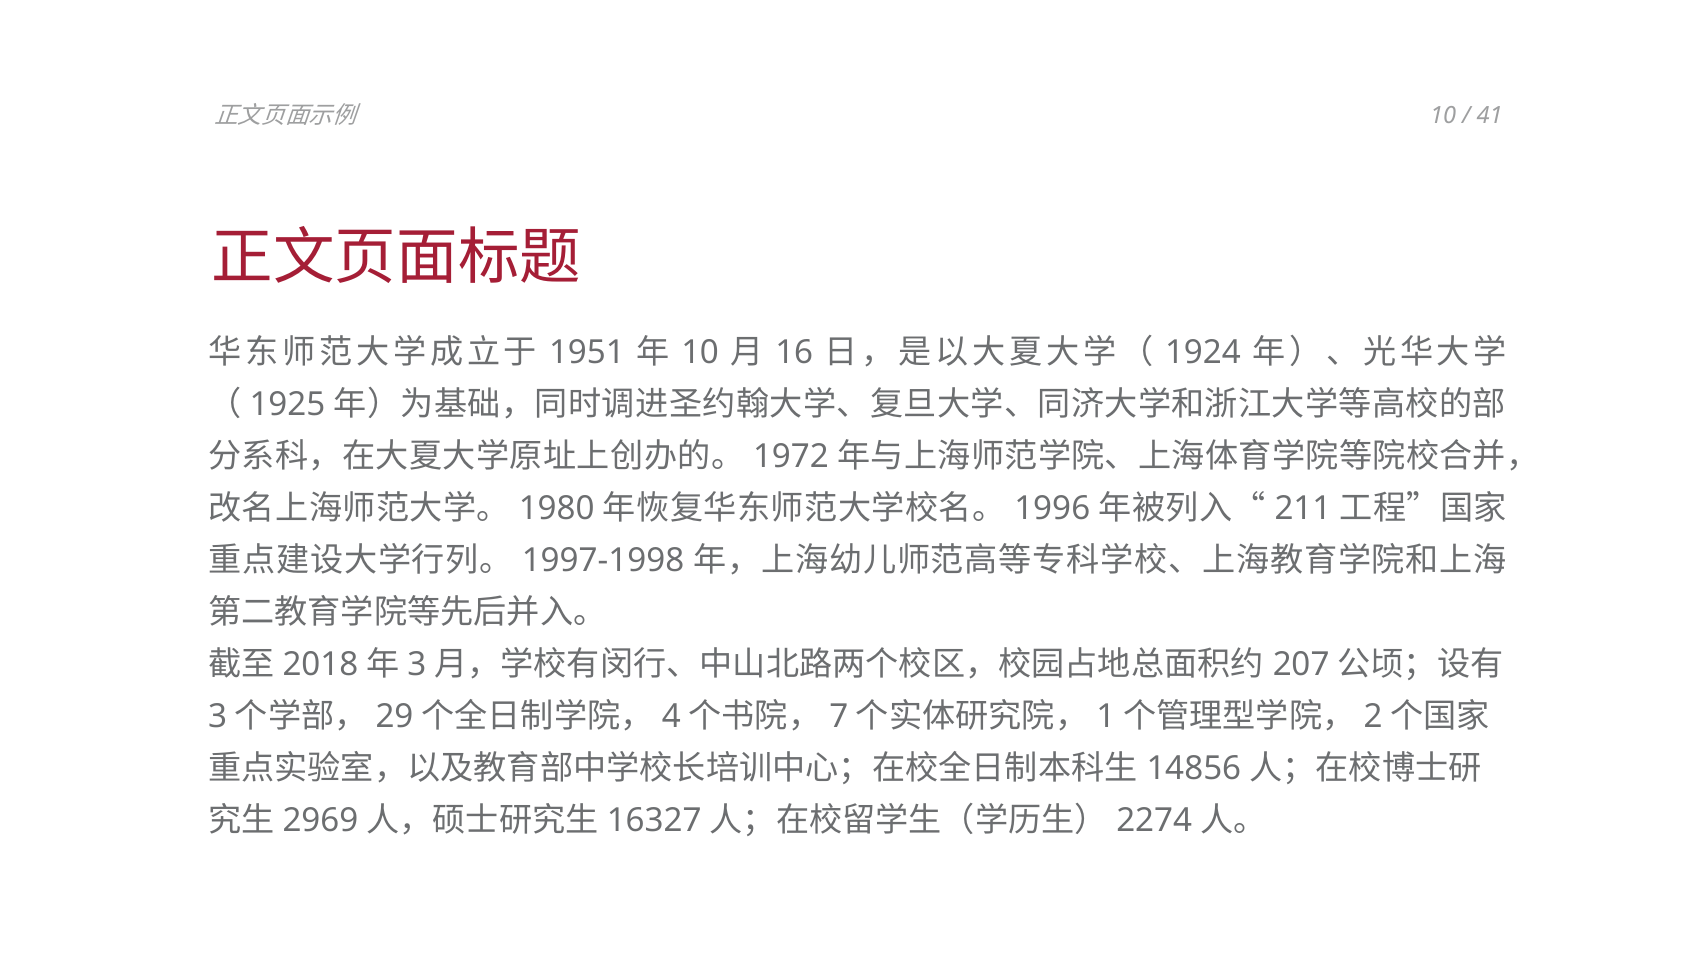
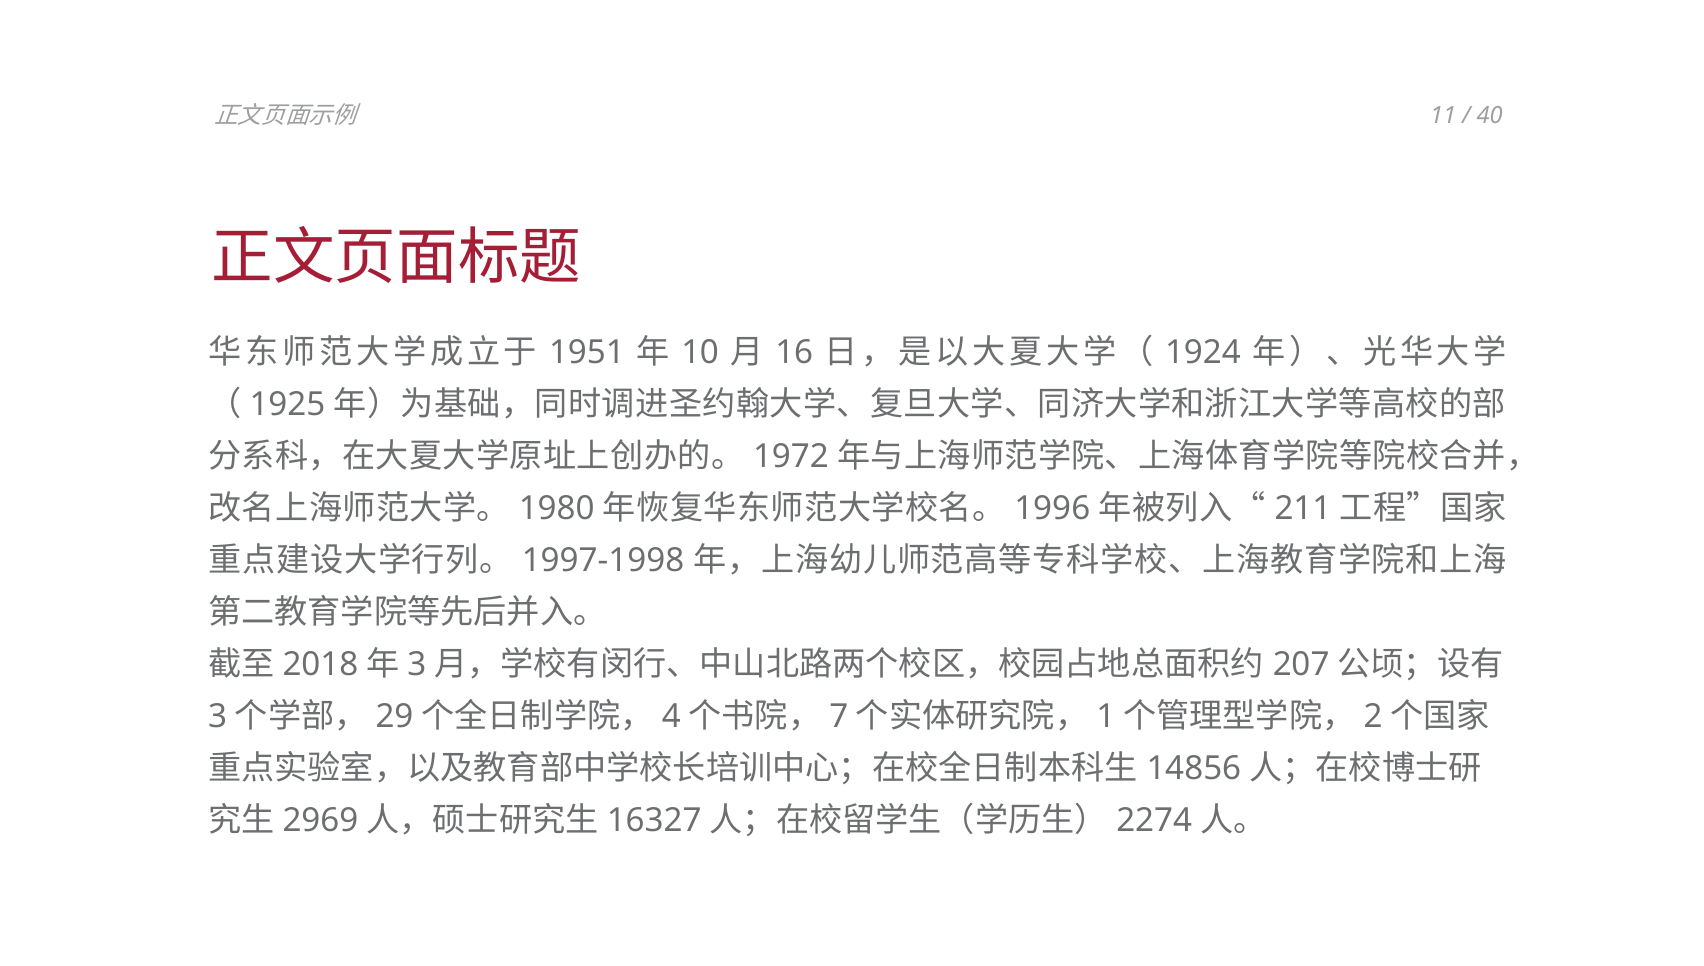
10 at (1443, 115): 10 -> 11
41: 41 -> 40
